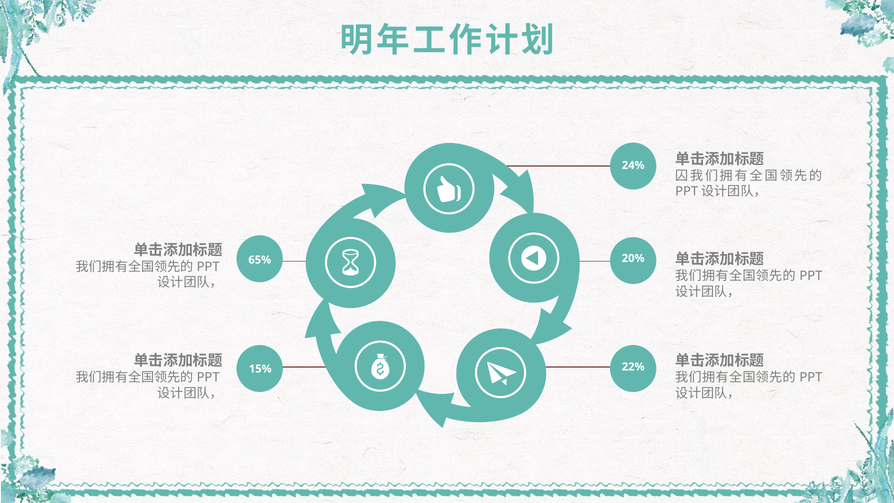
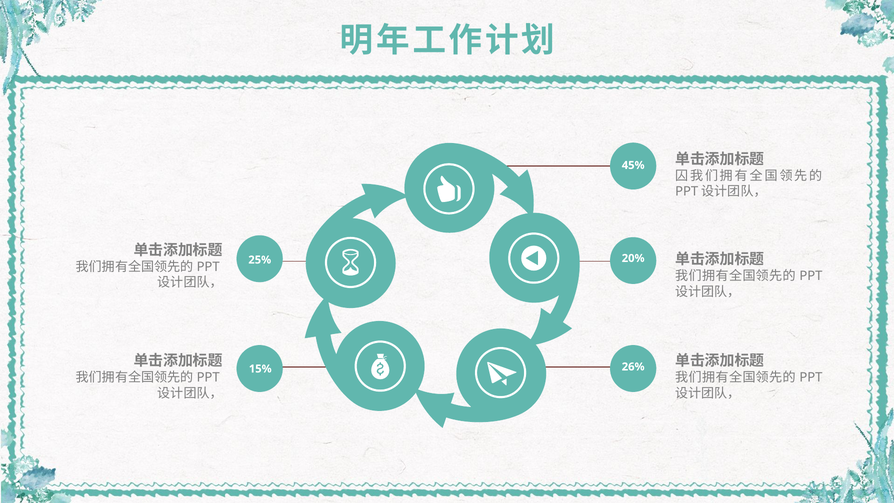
24%: 24% -> 45%
65%: 65% -> 25%
22%: 22% -> 26%
